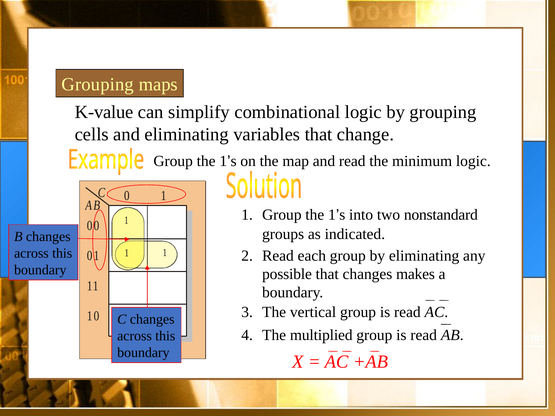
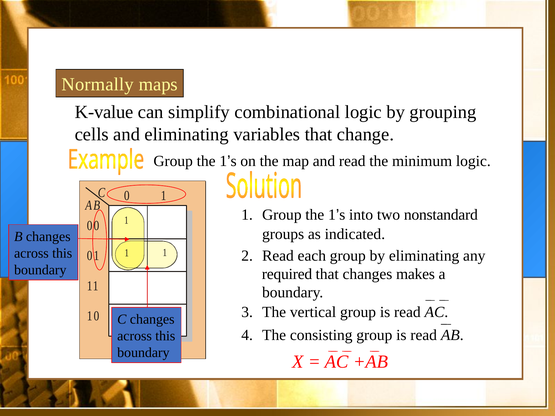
Grouping at (98, 84): Grouping -> Normally
possible: possible -> required
multiplied: multiplied -> consisting
